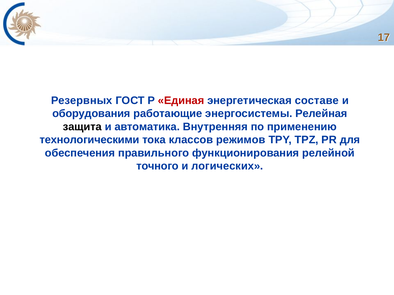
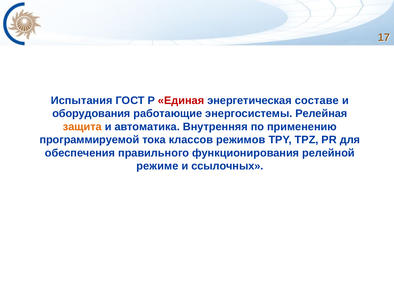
Резервных: Резервных -> Испытания
защита colour: black -> orange
технологическими: технологическими -> программируемой
точного: точного -> режиме
логических: логических -> ссылочных
